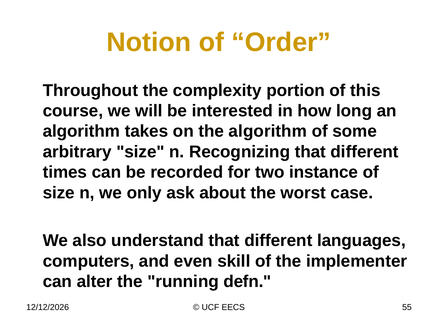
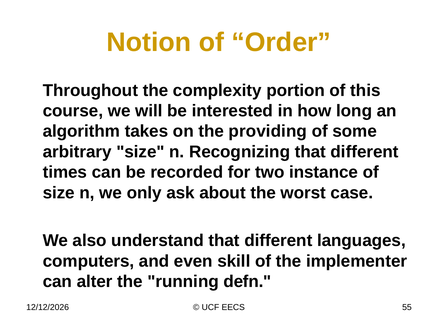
the algorithm: algorithm -> providing
